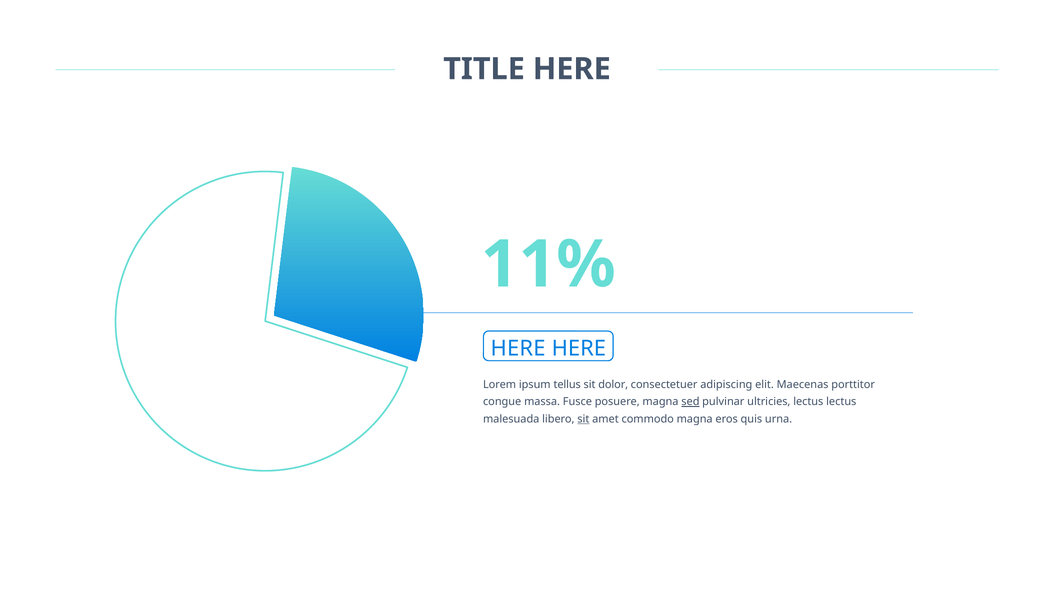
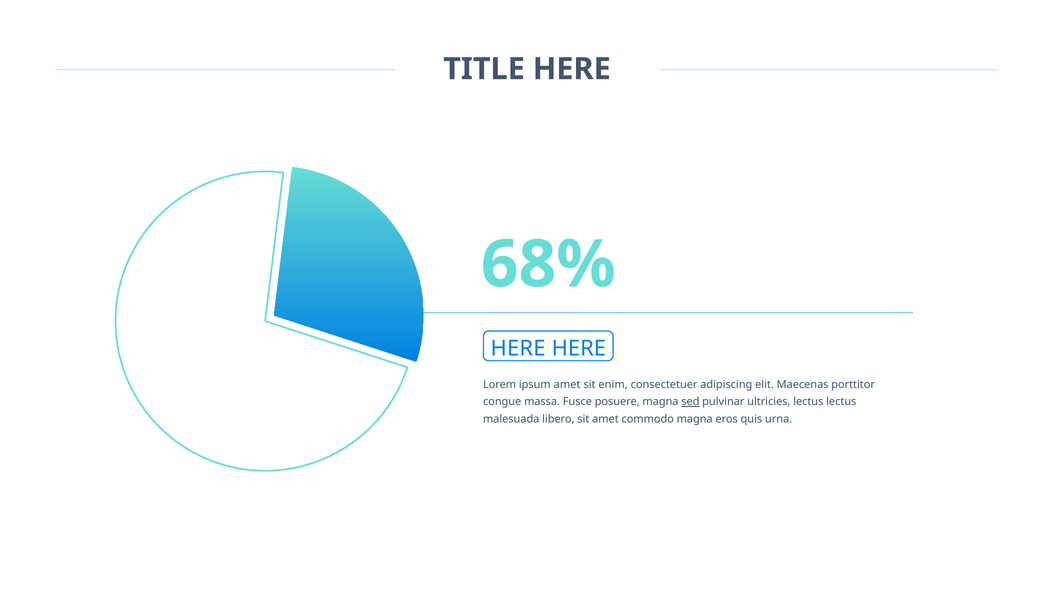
11%: 11% -> 68%
ipsum tellus: tellus -> amet
dolor: dolor -> enim
sit at (583, 419) underline: present -> none
